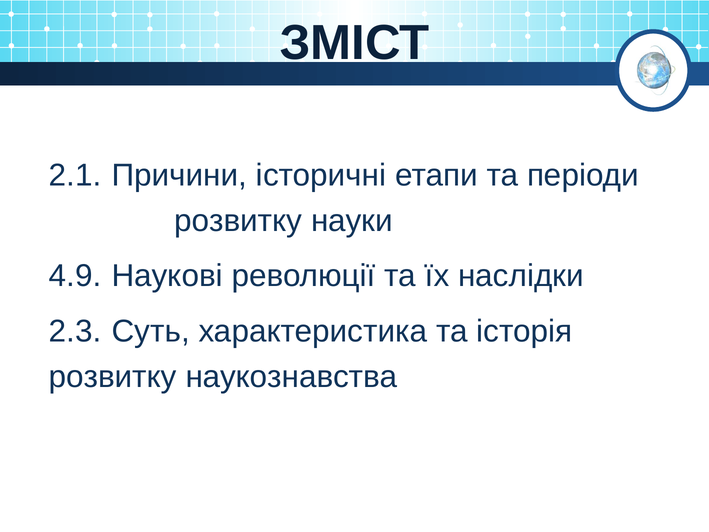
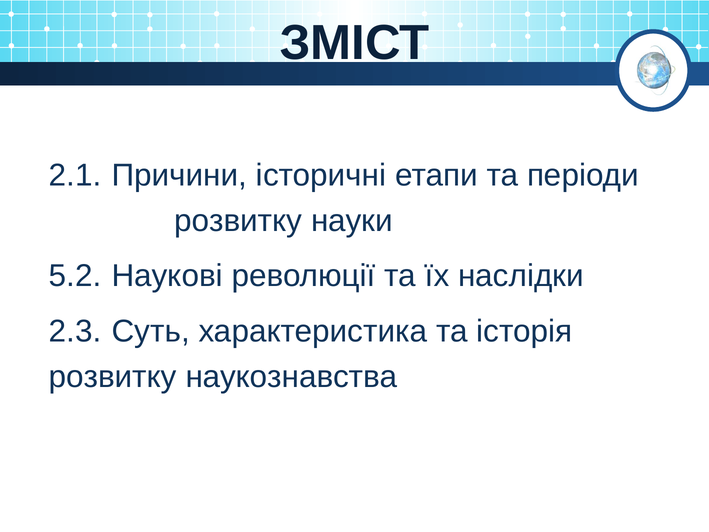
4.9: 4.9 -> 5.2
